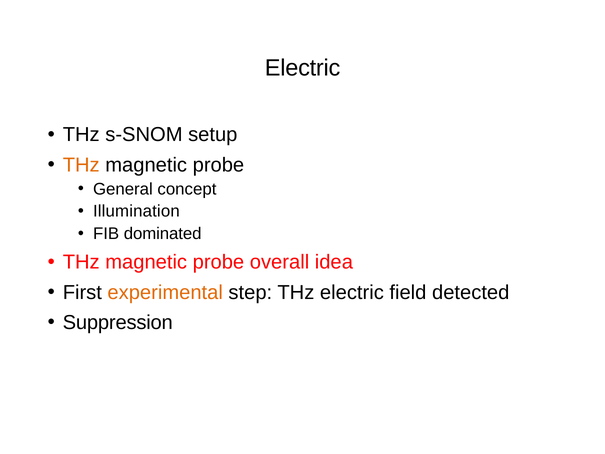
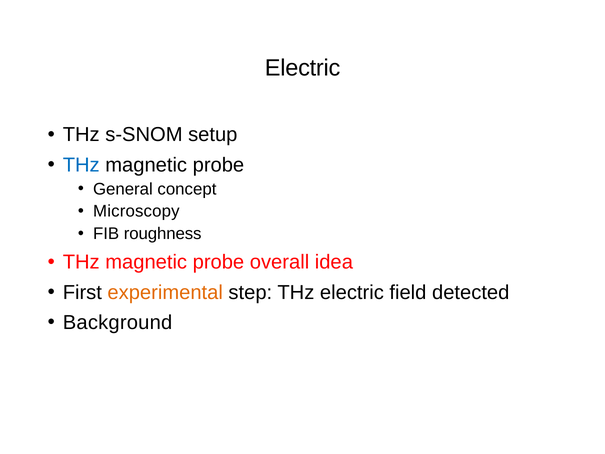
THz at (81, 165) colour: orange -> blue
Illumination: Illumination -> Microscopy
dominated: dominated -> roughness
Suppression: Suppression -> Background
